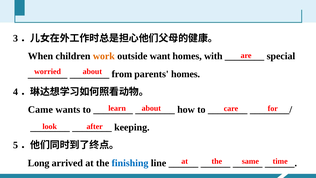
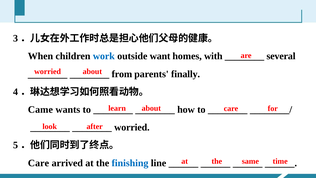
work colour: orange -> blue
special: special -> several
parents homes: homes -> finally
keeping at (132, 127): keeping -> worried
Long at (39, 163): Long -> Care
